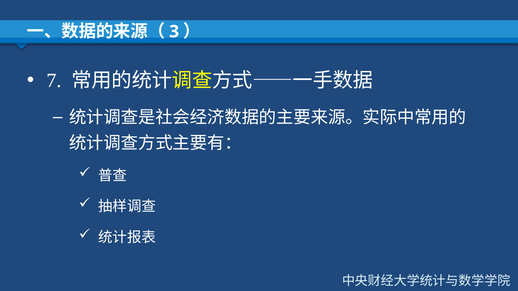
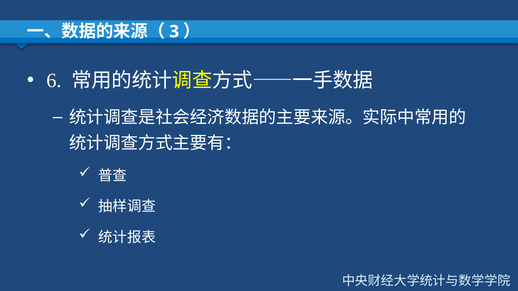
7: 7 -> 6
